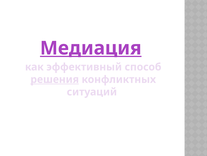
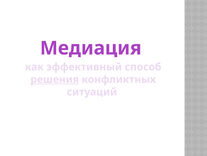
Медиация underline: present -> none
